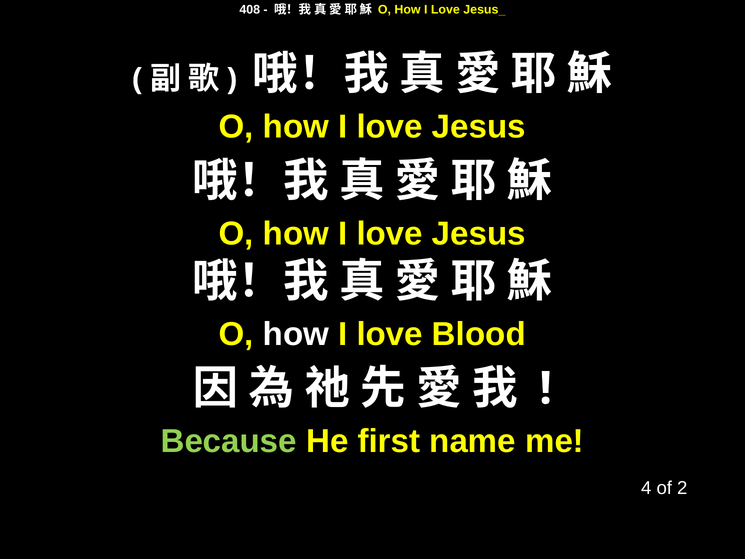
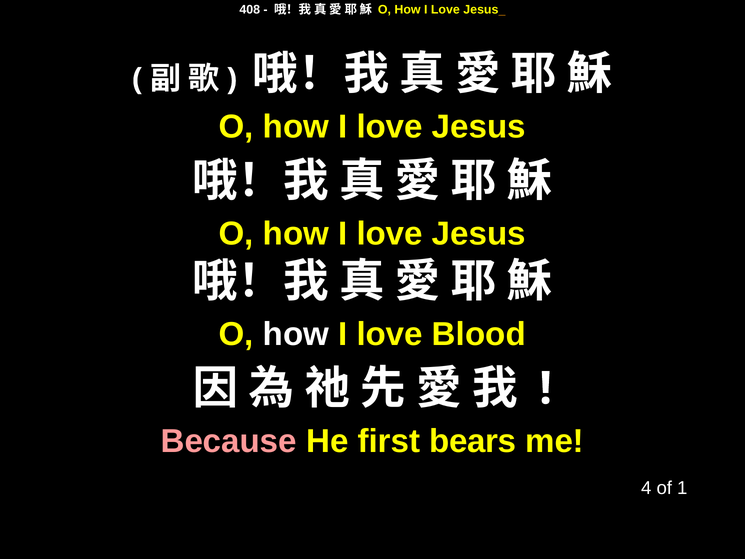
Because colour: light green -> pink
name: name -> bears
2: 2 -> 1
